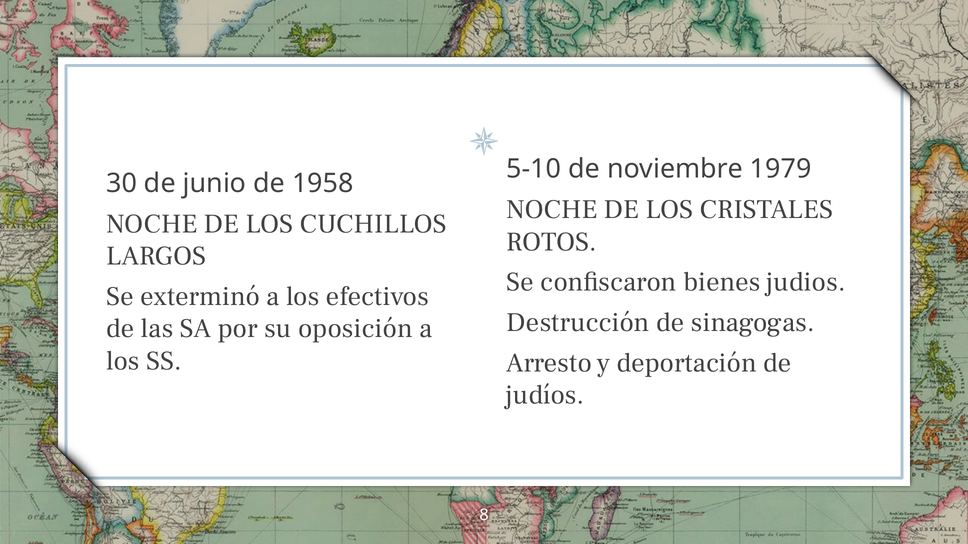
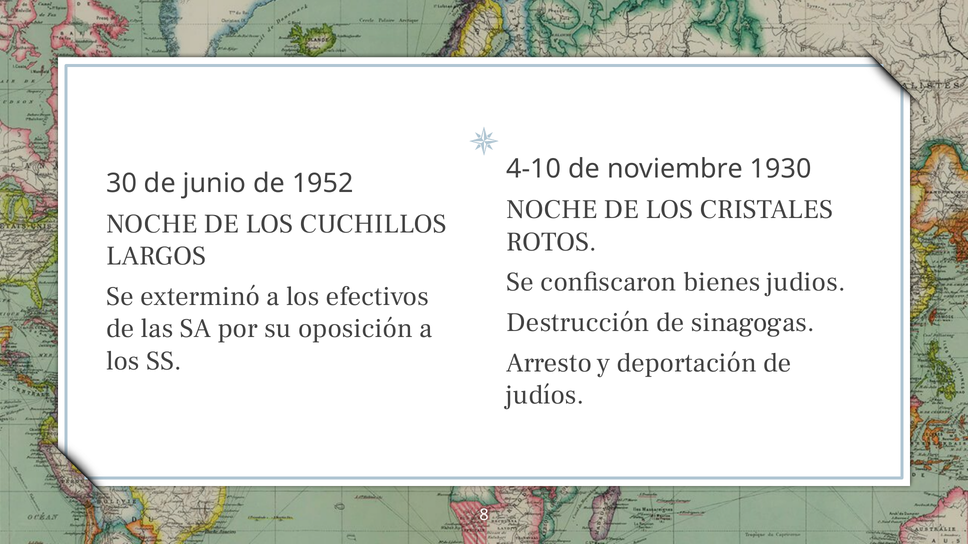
5-10: 5-10 -> 4-10
1979: 1979 -> 1930
1958: 1958 -> 1952
